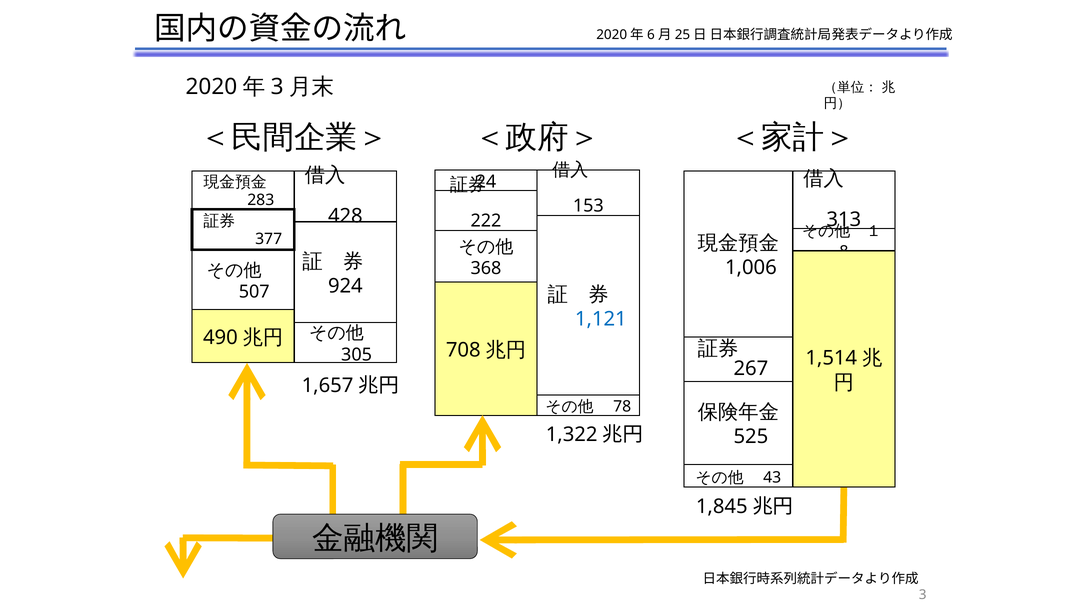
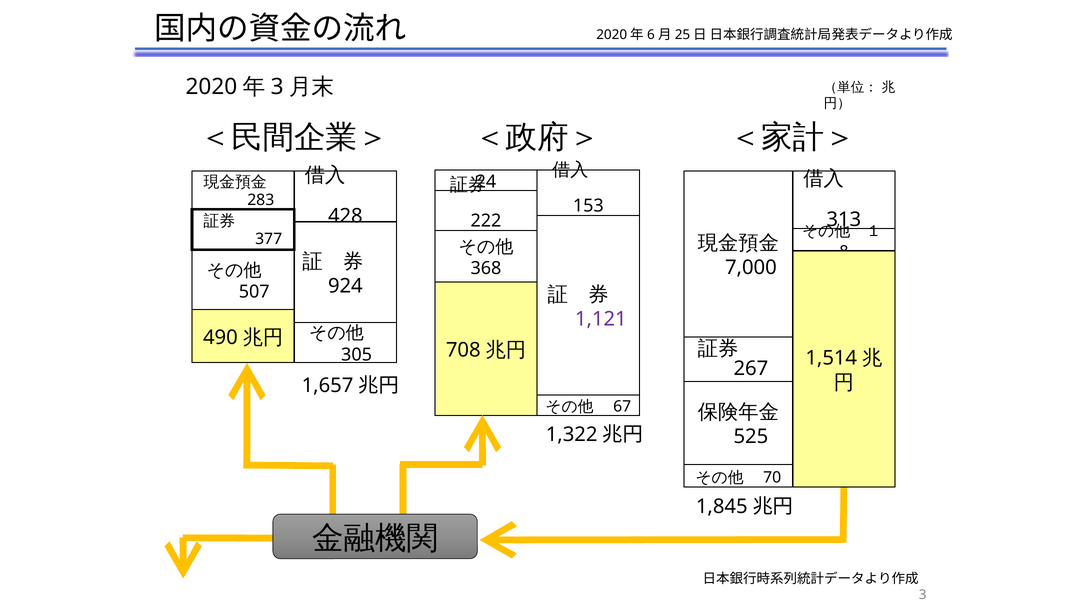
1,006: 1,006 -> 7,000
1,121 colour: blue -> purple
78: 78 -> 67
43: 43 -> 70
